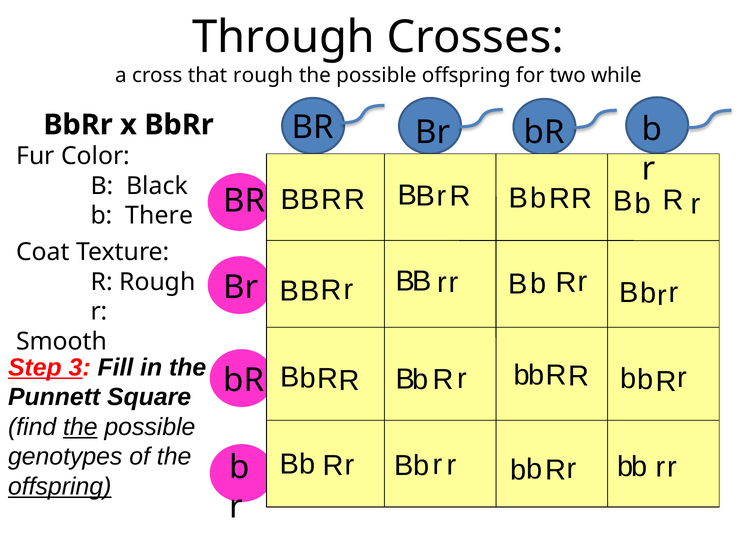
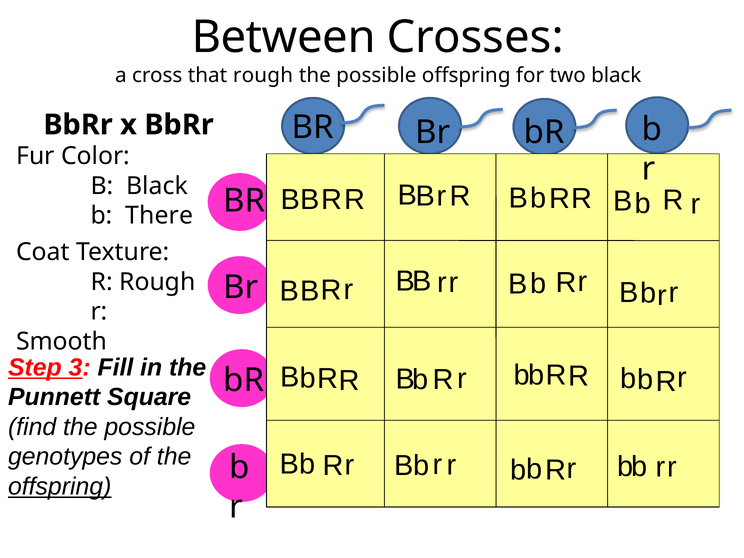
Through: Through -> Between
two while: while -> black
the at (80, 427) underline: present -> none
